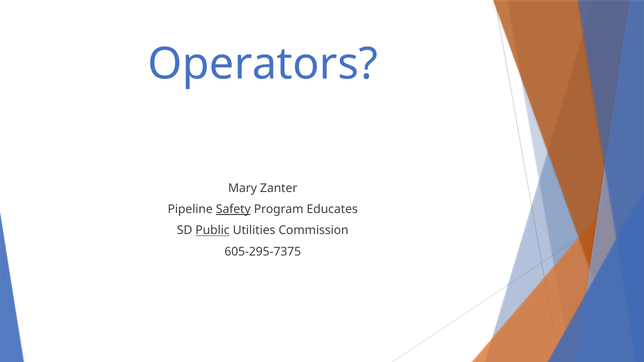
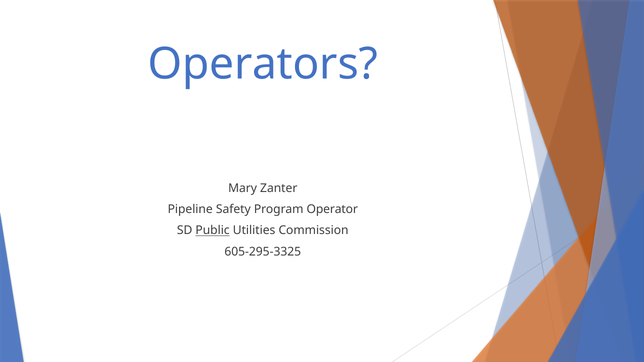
Safety underline: present -> none
Educates: Educates -> Operator
605-295-7375: 605-295-7375 -> 605-295-3325
